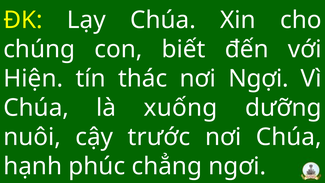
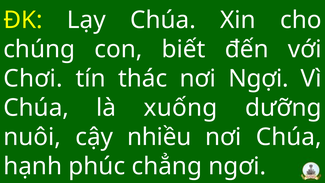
Hiện: Hiện -> Chơi
trước: trước -> nhiều
